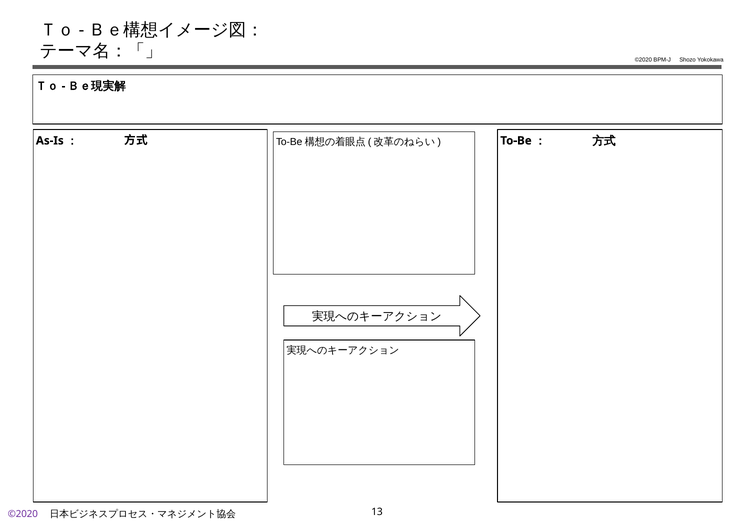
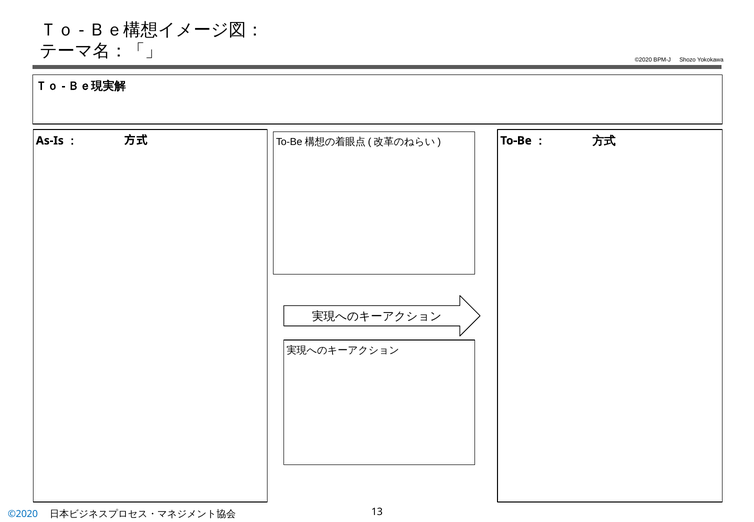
©2020 at (23, 514) colour: purple -> blue
